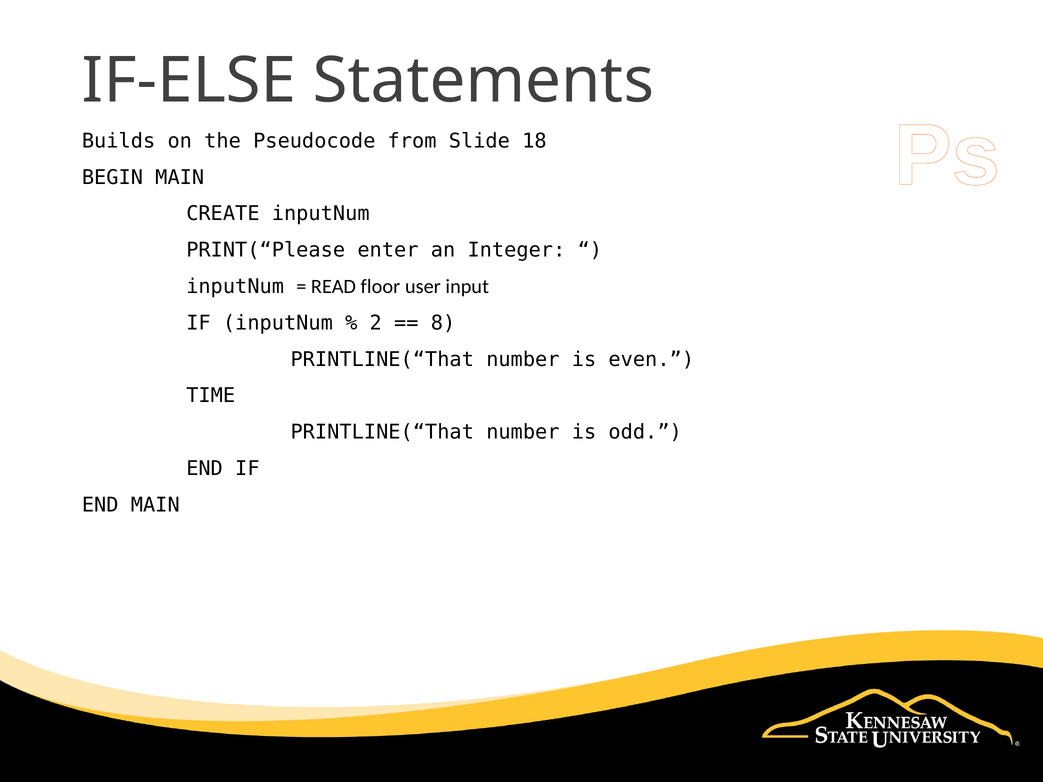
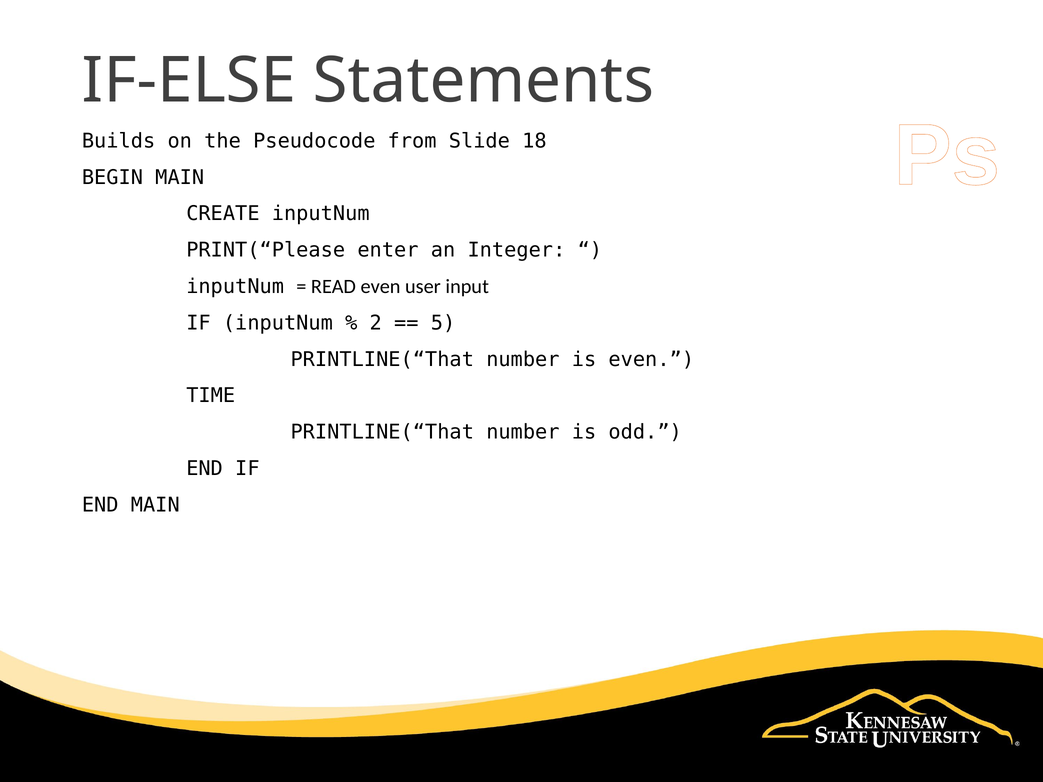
READ floor: floor -> even
8: 8 -> 5
